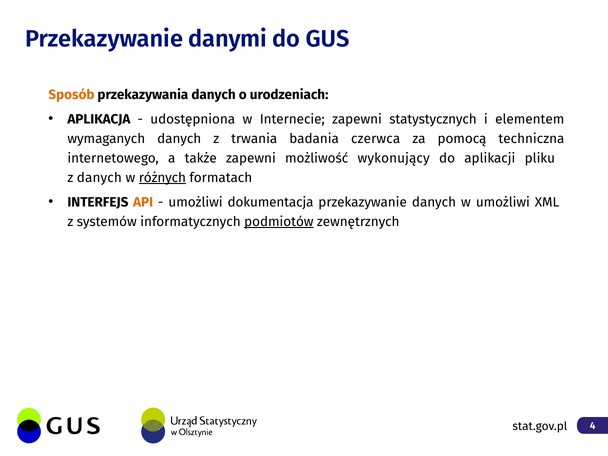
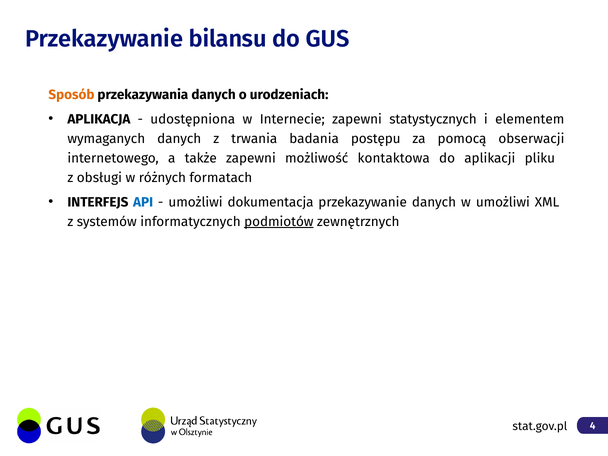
danymi: danymi -> bilansu
czerwca: czerwca -> postępu
techniczna: techniczna -> obserwacji
wykonujący: wykonujący -> kontaktowa
z danych: danych -> obsługi
różnych underline: present -> none
API colour: orange -> blue
